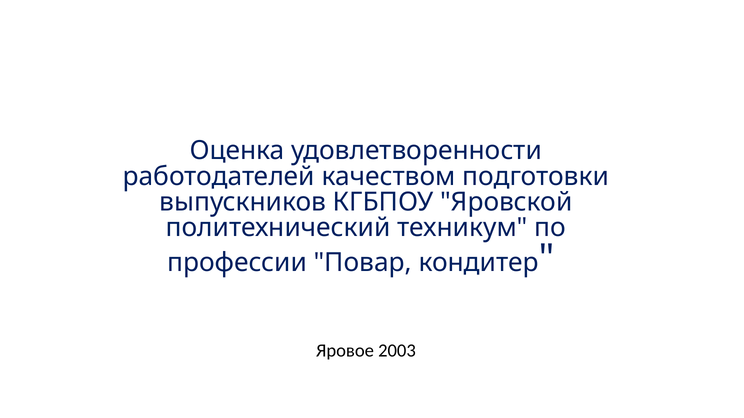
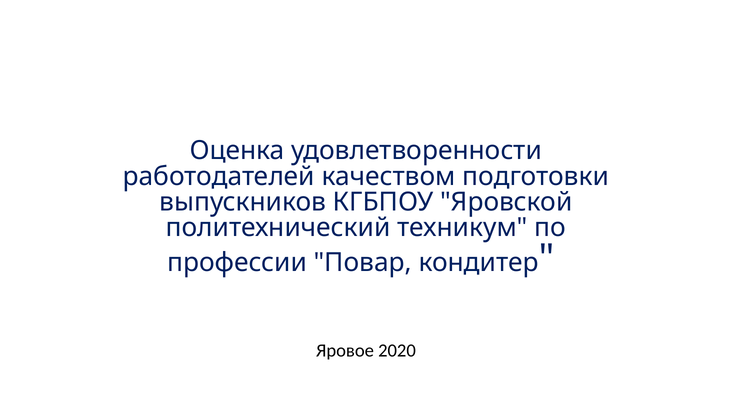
2003: 2003 -> 2020
